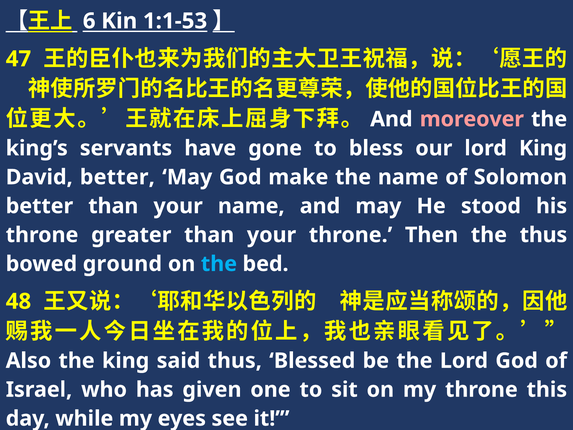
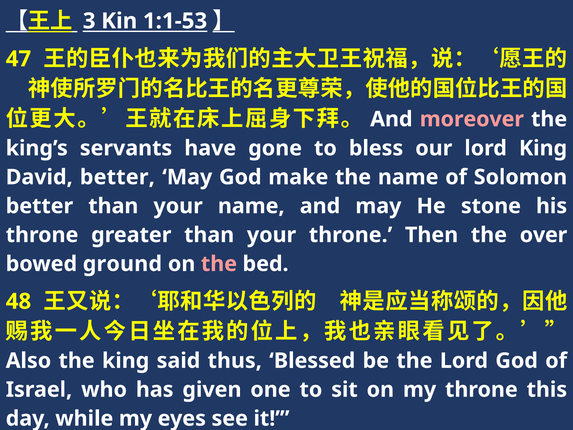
6: 6 -> 3
stood: stood -> stone
the thus: thus -> over
the at (219, 264) colour: light blue -> pink
